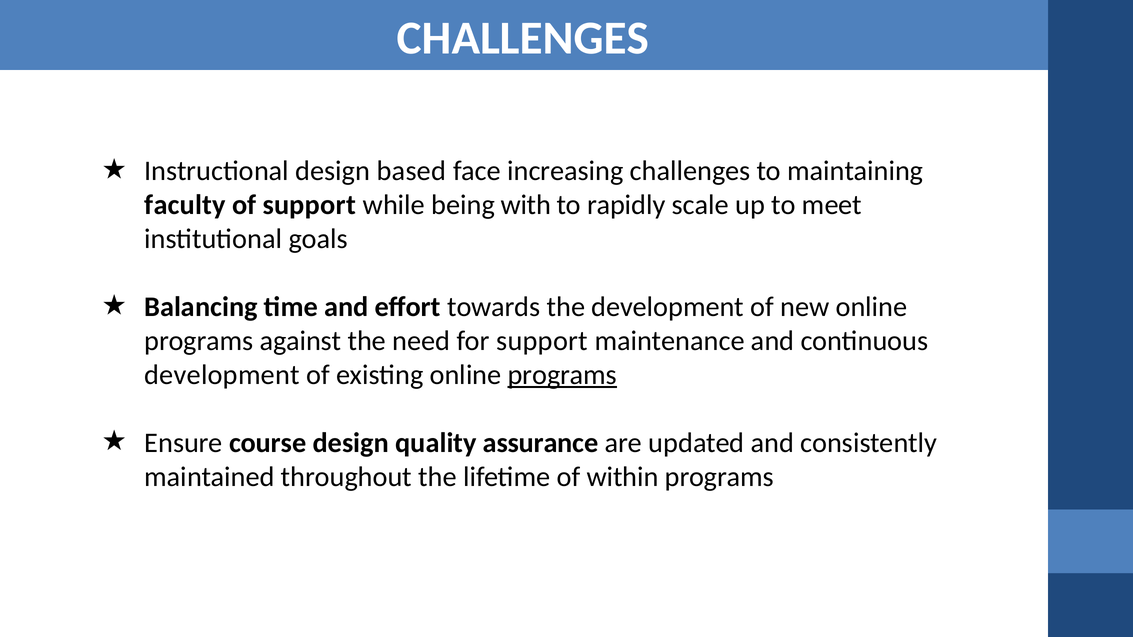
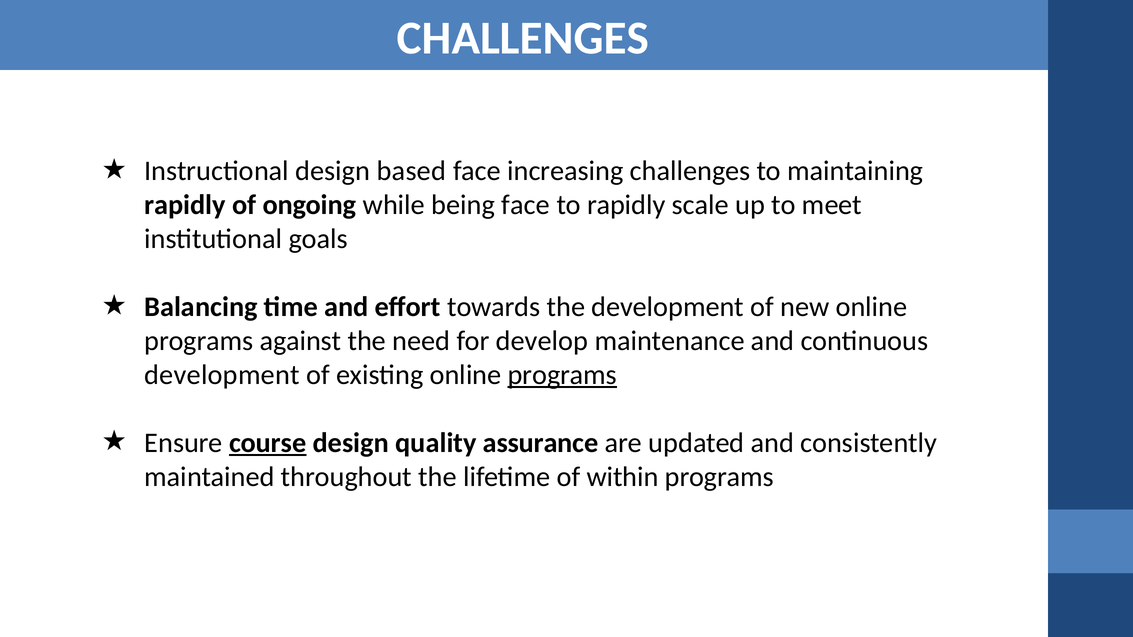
faculty at (185, 205): faculty -> rapidly
of support: support -> ongoing
being with: with -> face
for support: support -> develop
course underline: none -> present
